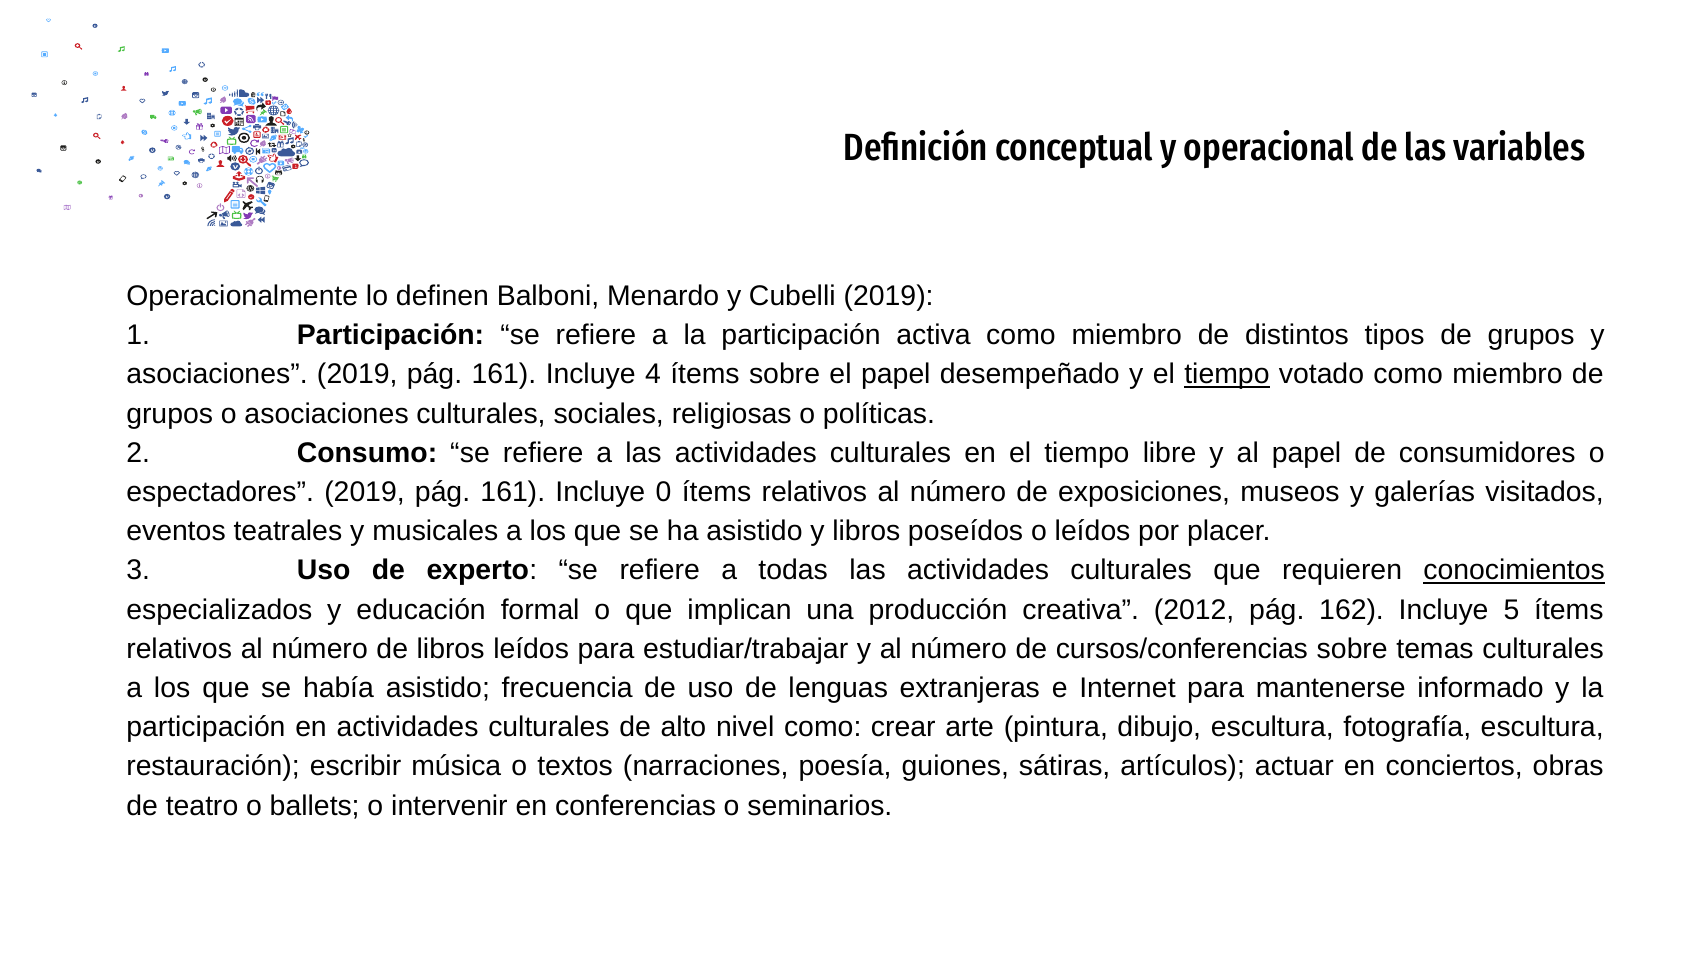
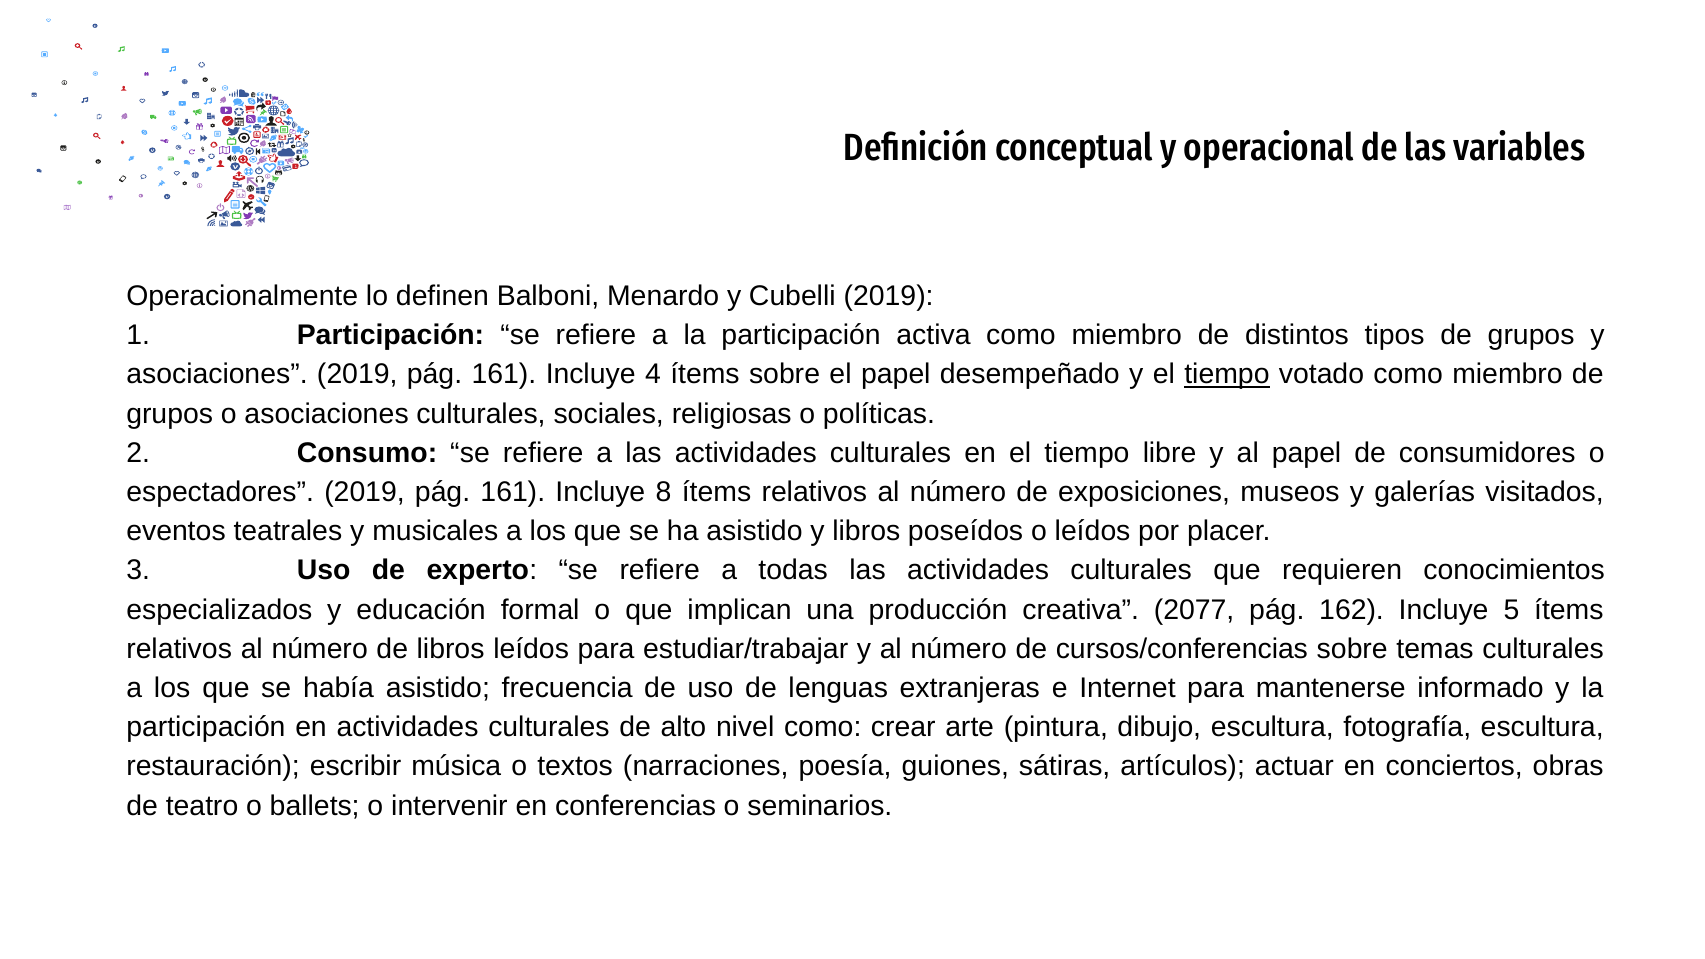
0: 0 -> 8
conocimientos underline: present -> none
2012: 2012 -> 2077
